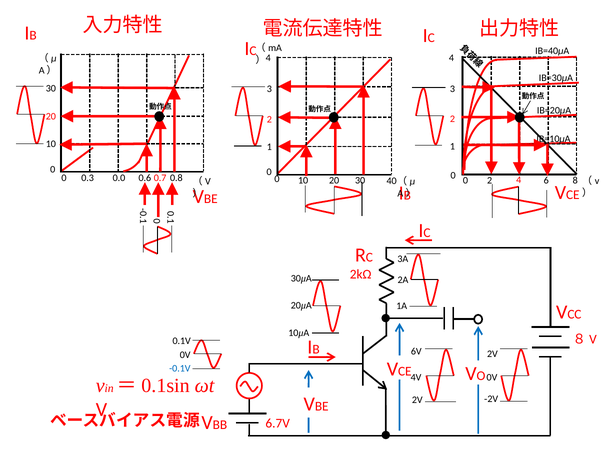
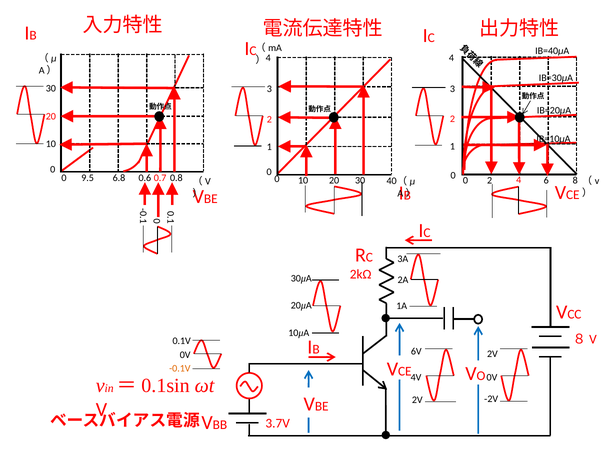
0.3: 0.3 -> 9.5
0.0: 0.0 -> 6.8
-0.1V colour: blue -> orange
6.7V: 6.7V -> 3.7V
